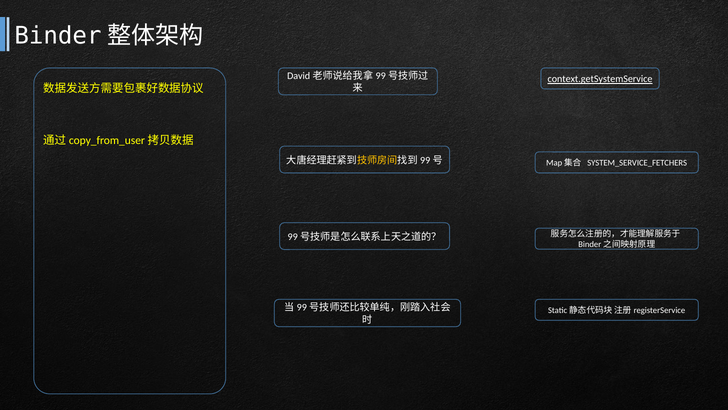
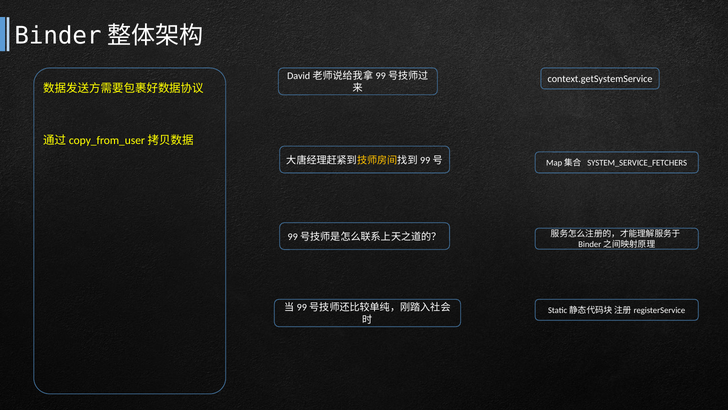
context.getSystemService underline: present -> none
